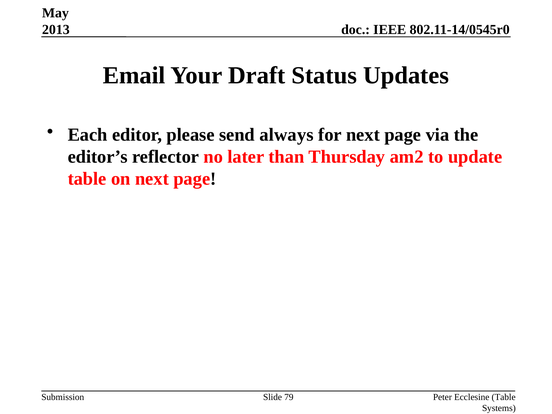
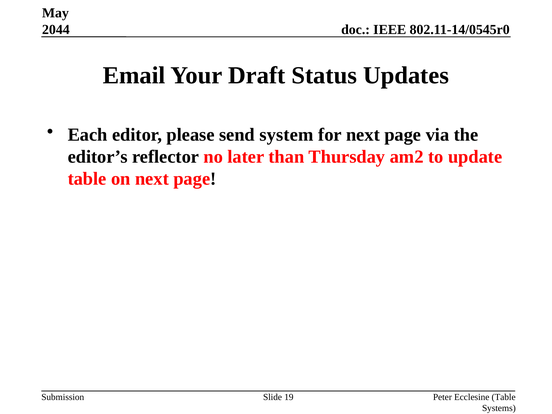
2013: 2013 -> 2044
always: always -> system
79: 79 -> 19
